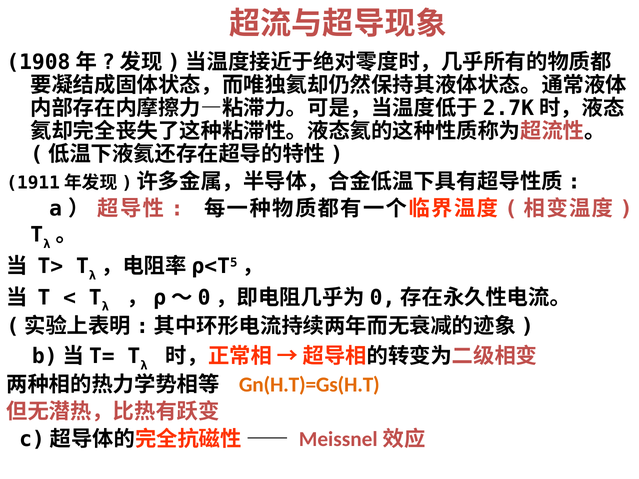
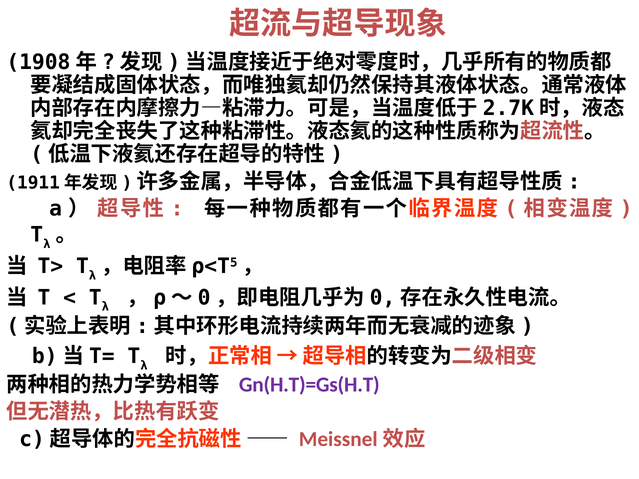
Gn(H.T)=Gs(H.T colour: orange -> purple
